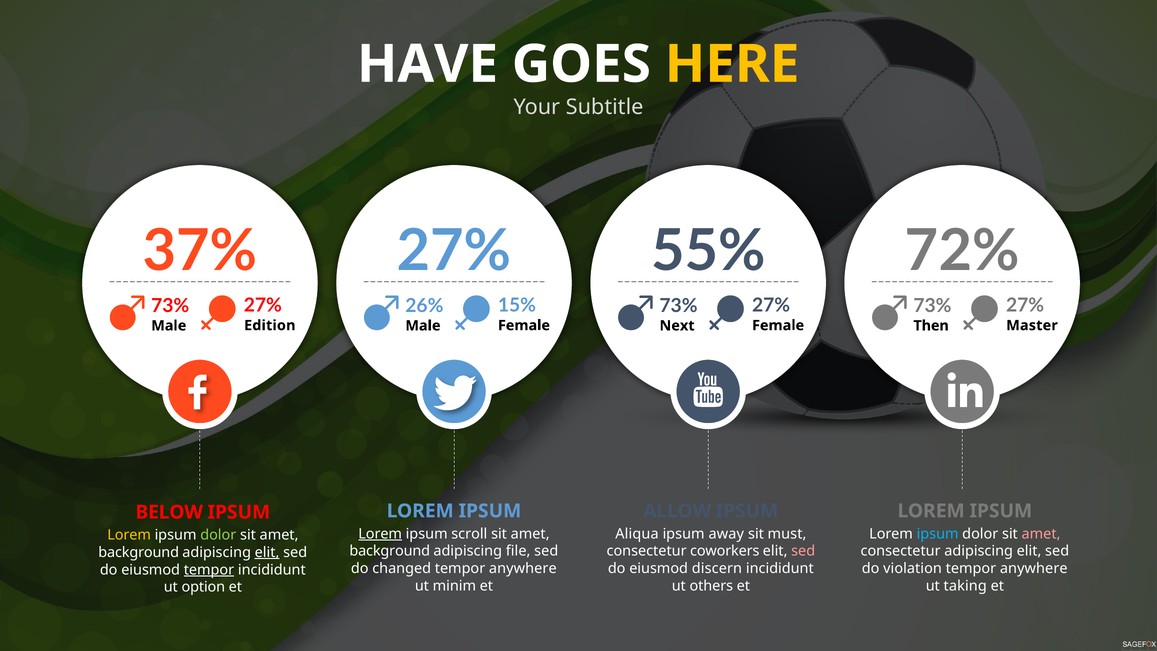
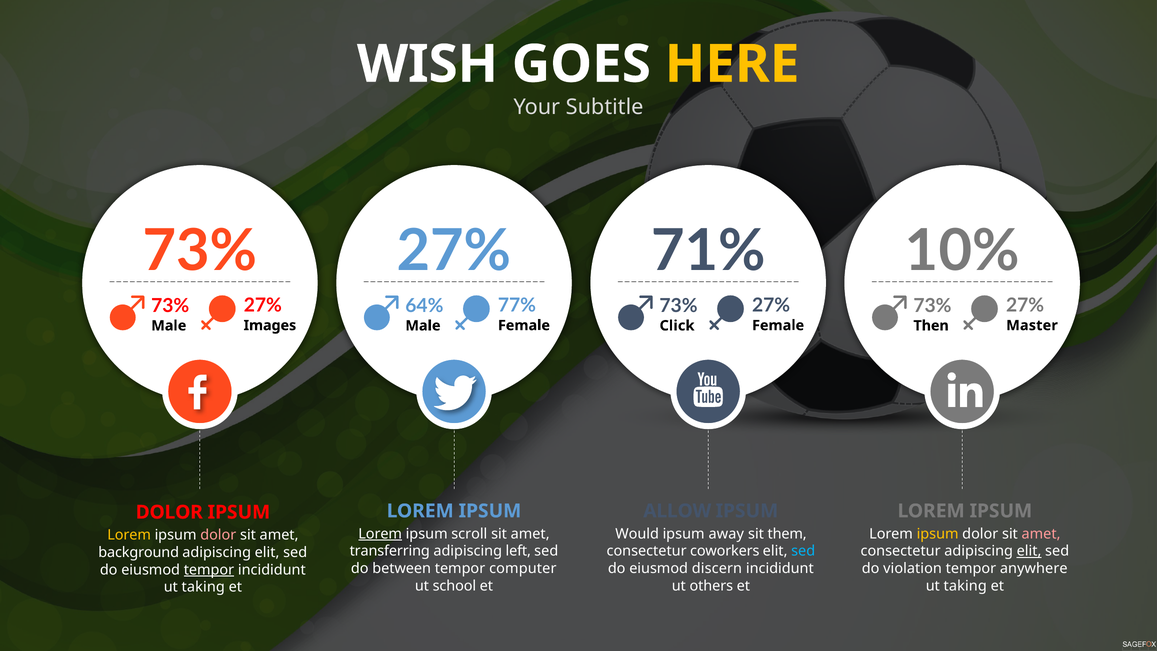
HAVE: HAVE -> WISH
37% at (200, 251): 37% -> 73%
55%: 55% -> 71%
72%: 72% -> 10%
15%: 15% -> 77%
26%: 26% -> 64%
Edition: Edition -> Images
Next: Next -> Click
BELOW at (169, 512): BELOW -> DOLOR
Aliqua: Aliqua -> Would
must: must -> them
ipsum at (938, 534) colour: light blue -> yellow
dolor at (218, 535) colour: light green -> pink
background at (390, 551): background -> transferring
file: file -> left
sed at (803, 551) colour: pink -> light blue
elit at (1029, 551) underline: none -> present
elit at (267, 552) underline: present -> none
changed: changed -> between
anywhere at (523, 568): anywhere -> computer
minim: minim -> school
option at (203, 587): option -> taking
